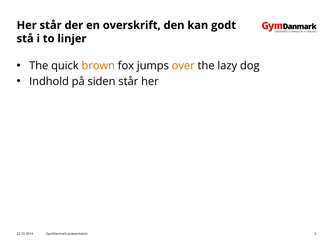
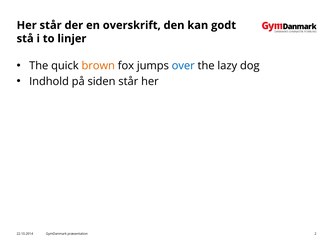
over colour: orange -> blue
